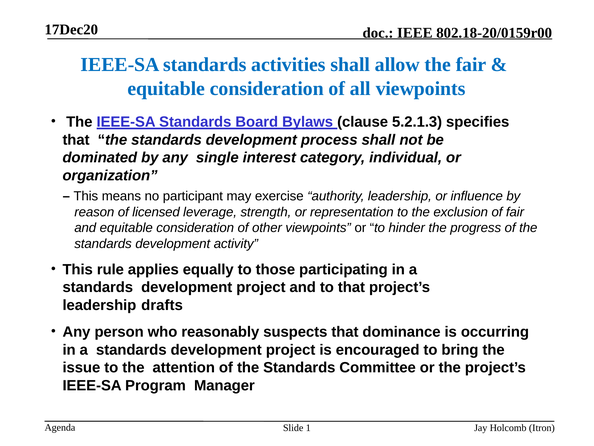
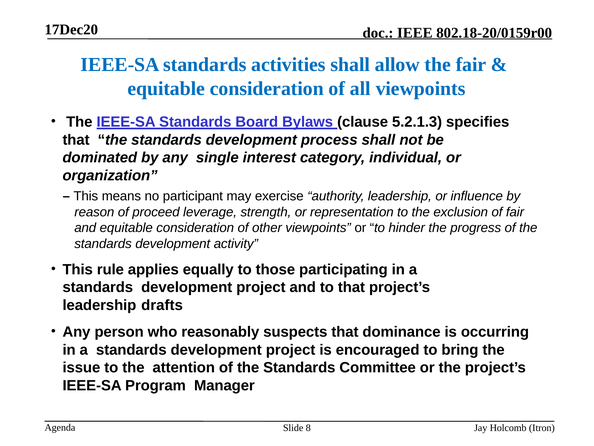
licensed: licensed -> proceed
1: 1 -> 8
